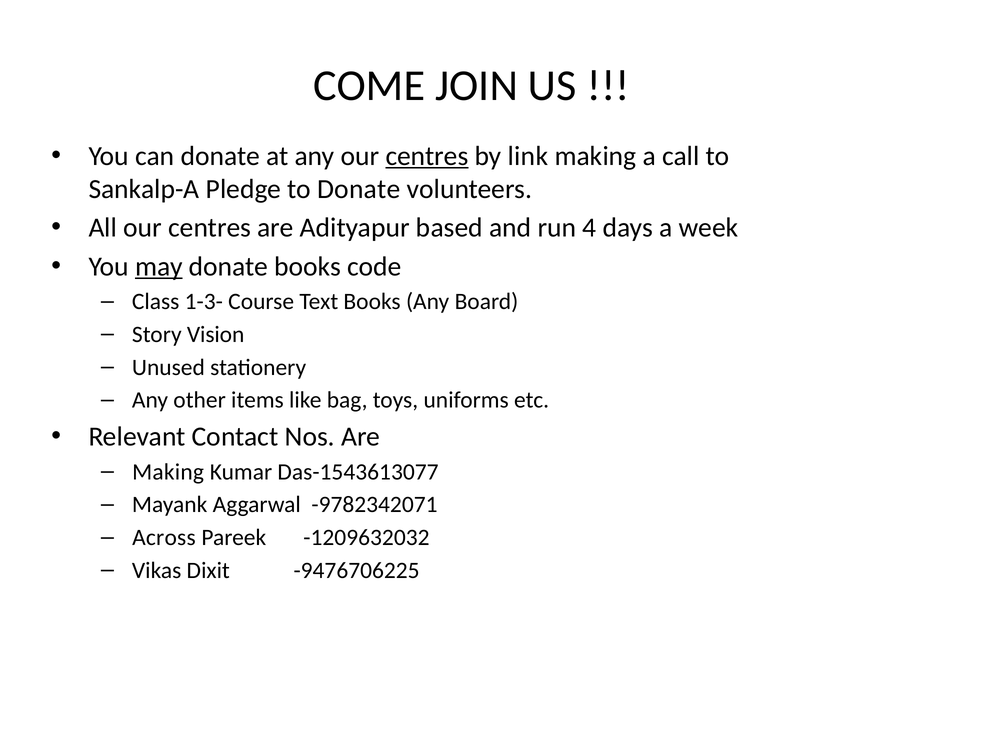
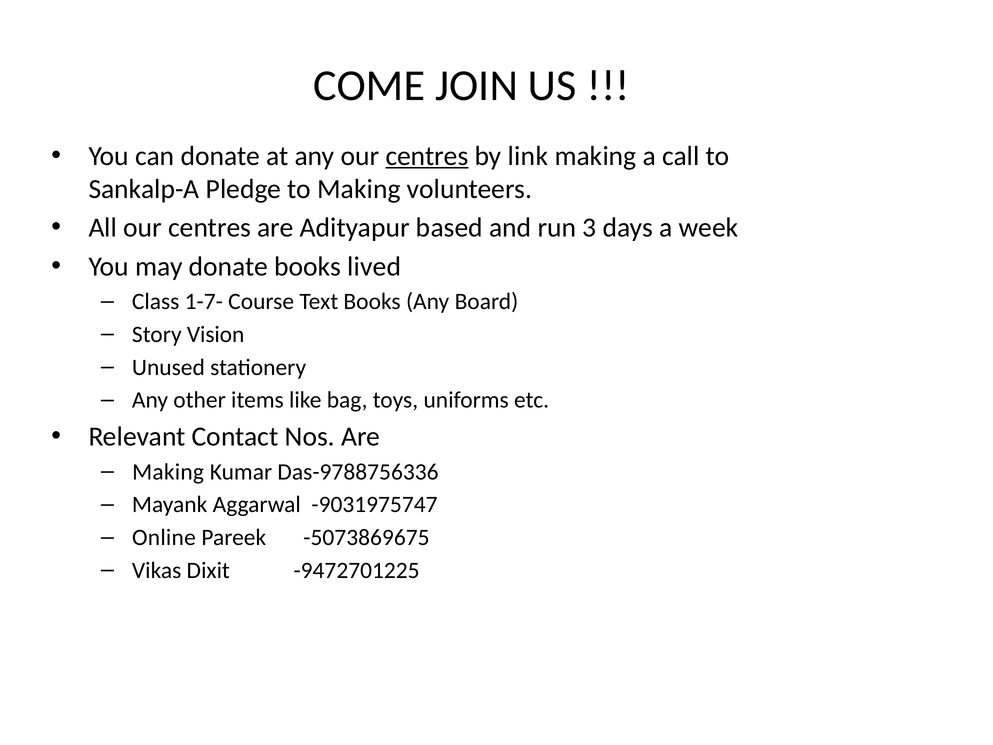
to Donate: Donate -> Making
4: 4 -> 3
may underline: present -> none
code: code -> lived
1-3-: 1-3- -> 1-7-
Das-1543613077: Das-1543613077 -> Das-9788756336
-9782342071: -9782342071 -> -9031975747
Across: Across -> Online
-1209632032: -1209632032 -> -5073869675
-9476706225: -9476706225 -> -9472701225
